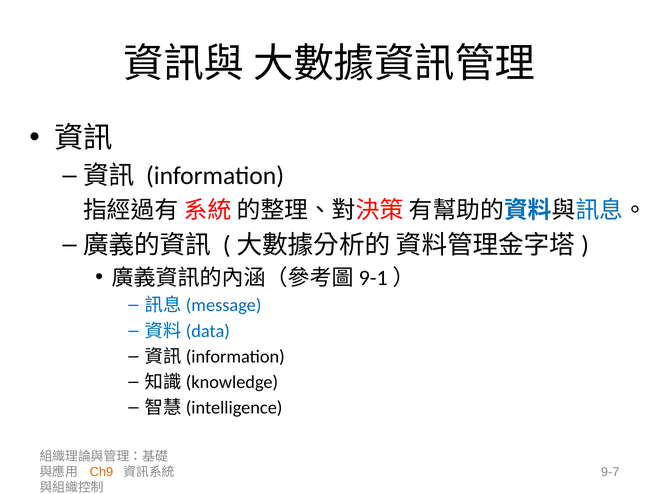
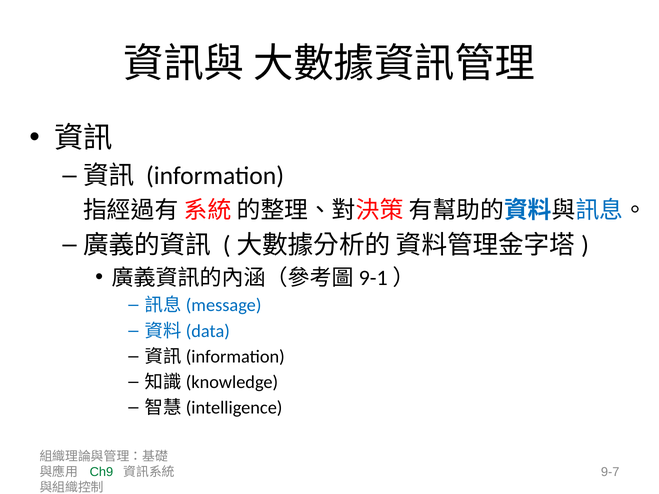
Ch9 colour: orange -> green
